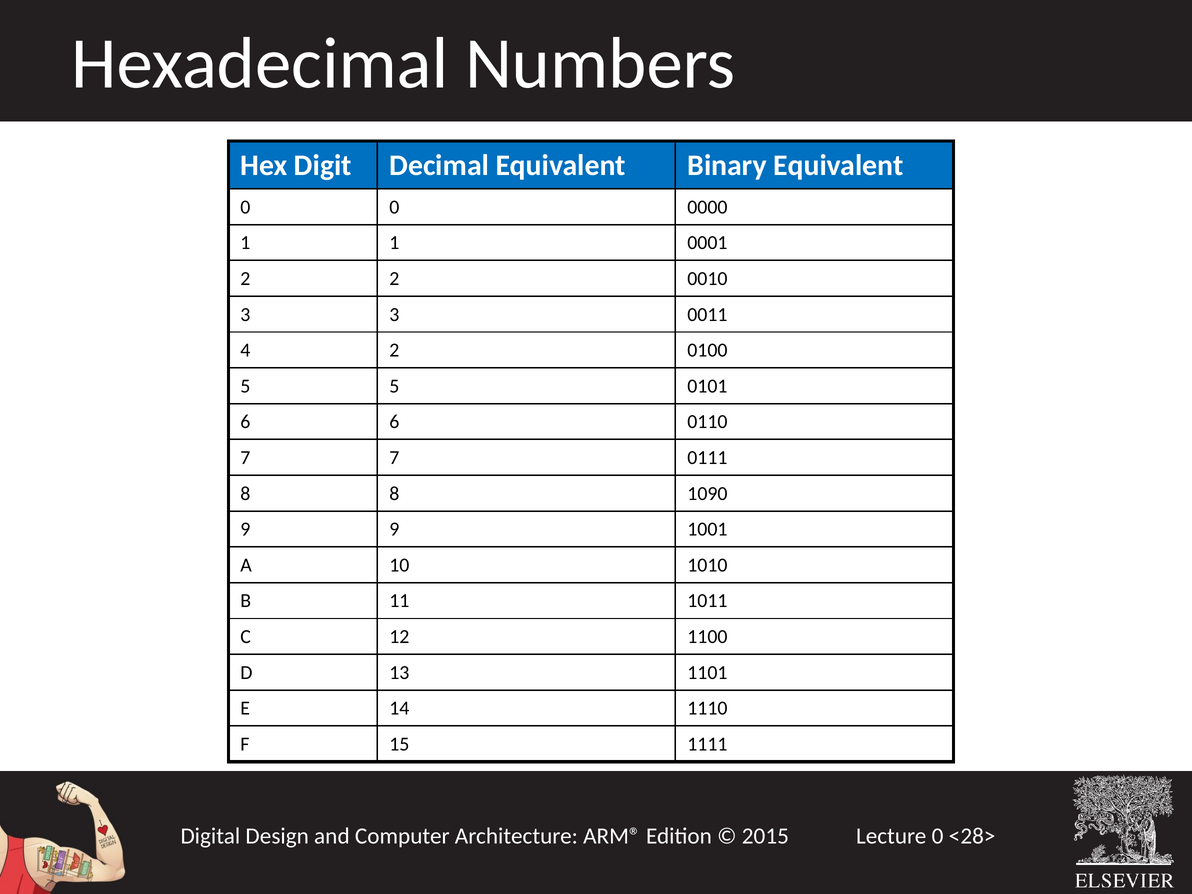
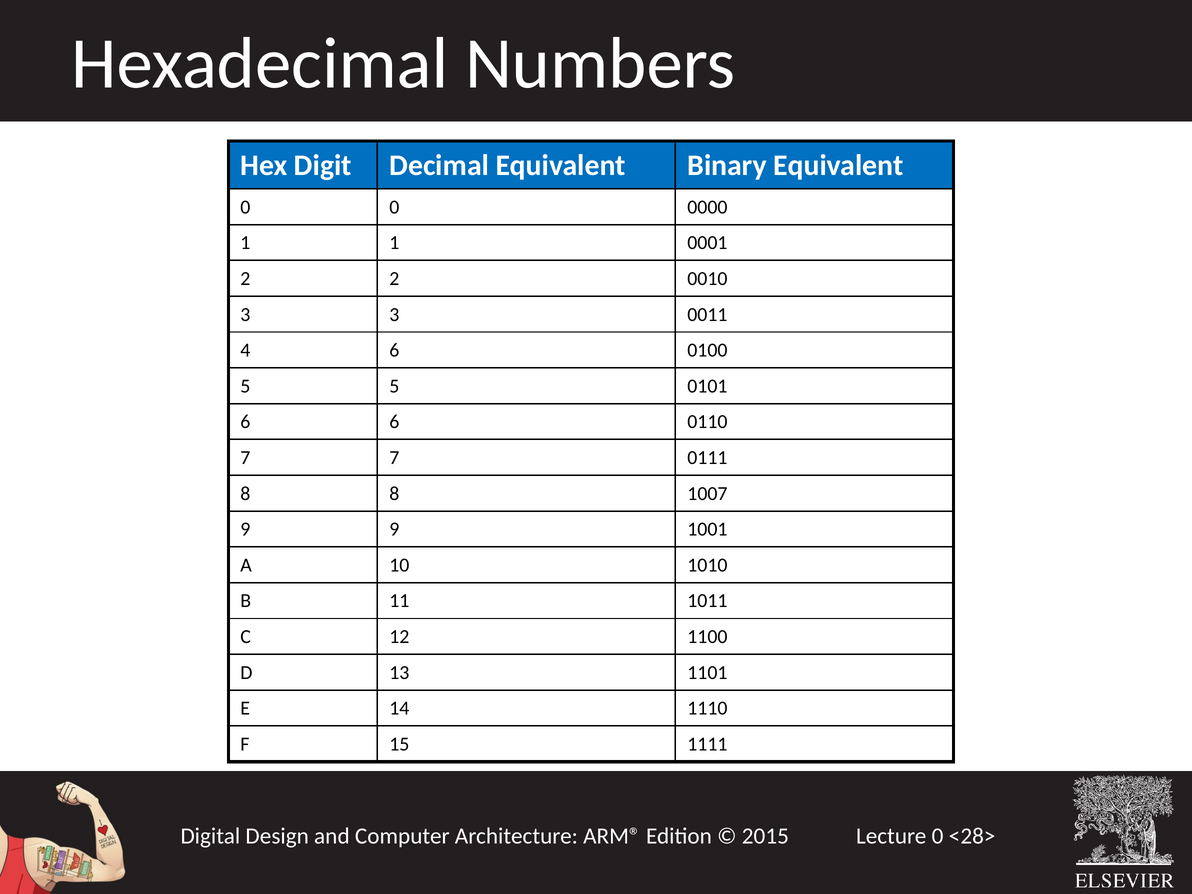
4 2: 2 -> 6
1090: 1090 -> 1007
